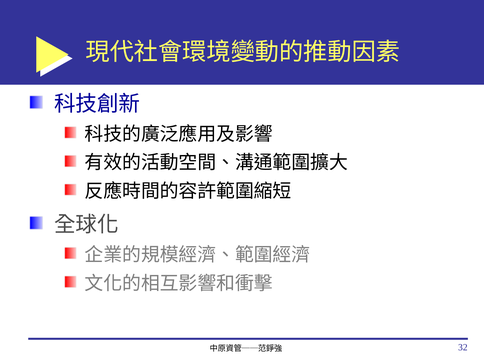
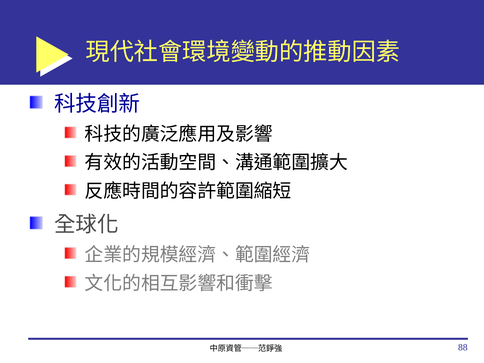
32: 32 -> 88
